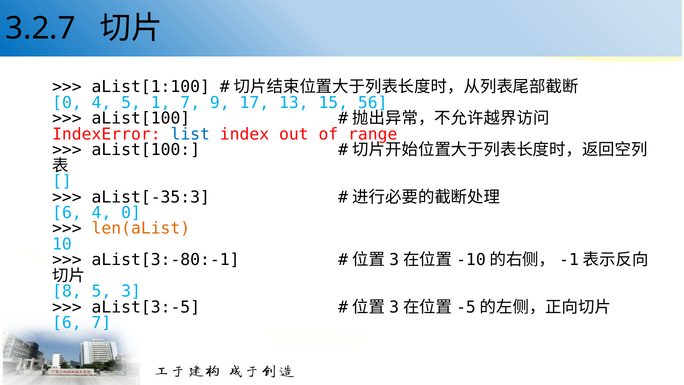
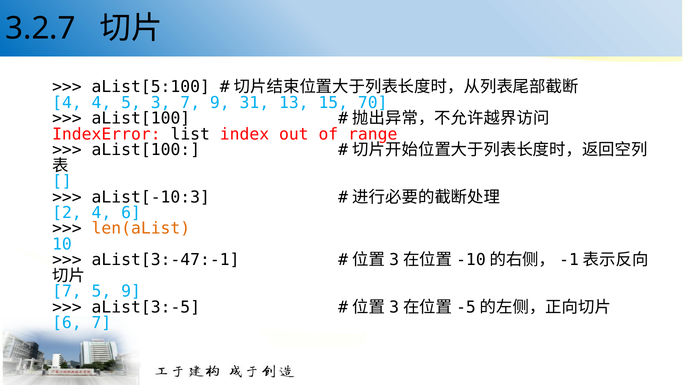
aList[1:100: aList[1:100 -> aList[5:100
0 at (67, 103): 0 -> 4
1: 1 -> 3
17: 17 -> 31
56: 56 -> 70
list colour: blue -> black
aList[-35:3: aList[-35:3 -> aList[-10:3
6 at (67, 213): 6 -> 2
4 0: 0 -> 6
aList[3:-80:-1: aList[3:-80:-1 -> aList[3:-47:-1
8 at (67, 291): 8 -> 7
5 3: 3 -> 9
